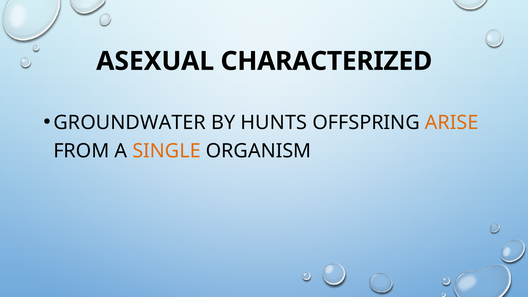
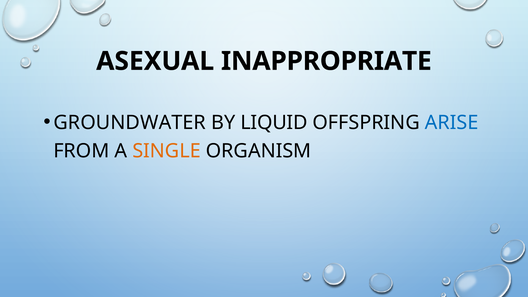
CHARACTERIZED: CHARACTERIZED -> INAPPROPRIATE
HUNTS: HUNTS -> LIQUID
ARISE colour: orange -> blue
